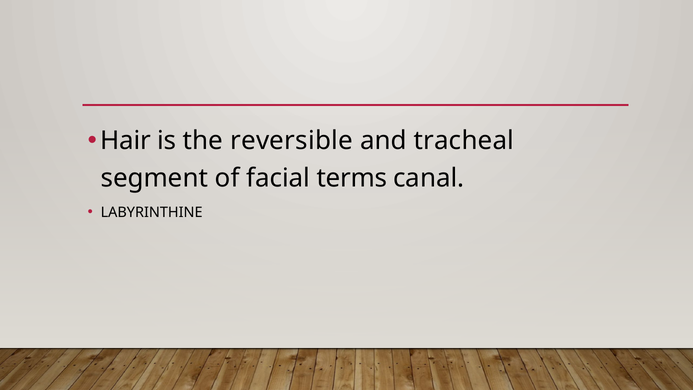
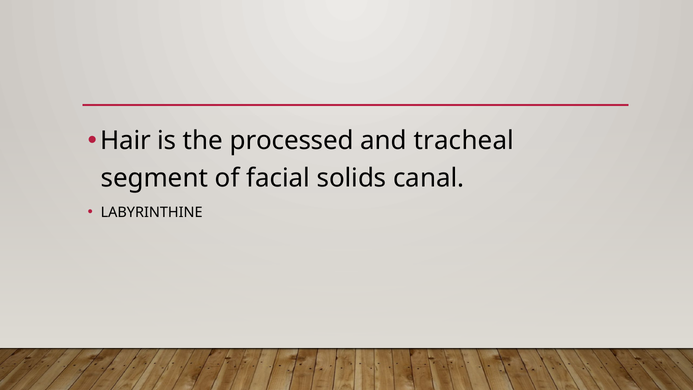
reversible: reversible -> processed
terms: terms -> solids
